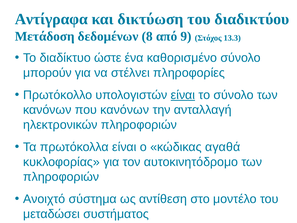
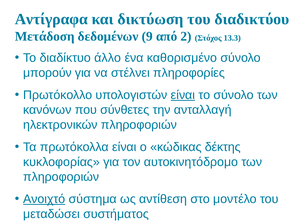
8: 8 -> 9
9: 9 -> 2
ώστε: ώστε -> άλλο
που κανόνων: κανόνων -> σύνθετες
αγαθά: αγαθά -> δέκτης
Ανοιχτό underline: none -> present
